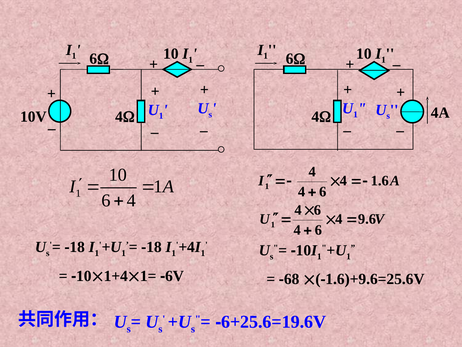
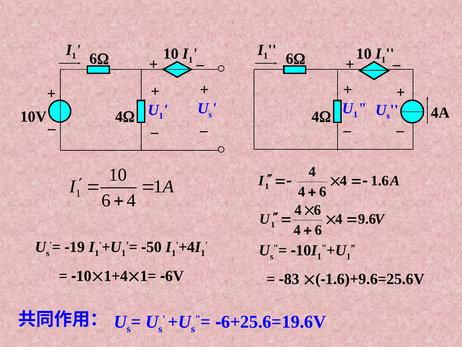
18 at (77, 247): 18 -> 19
18 at (154, 247): 18 -> 50
68: 68 -> 83
